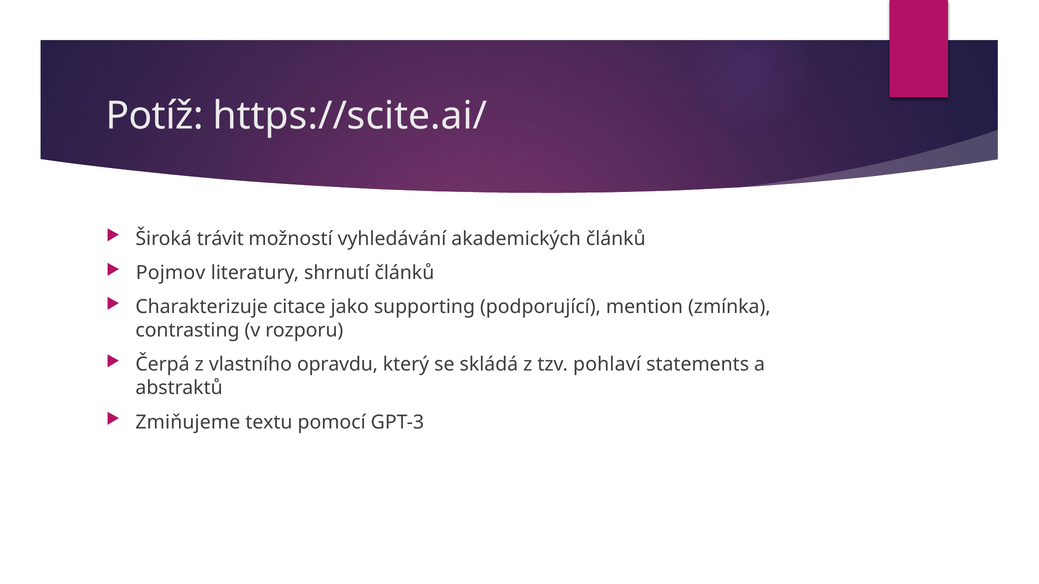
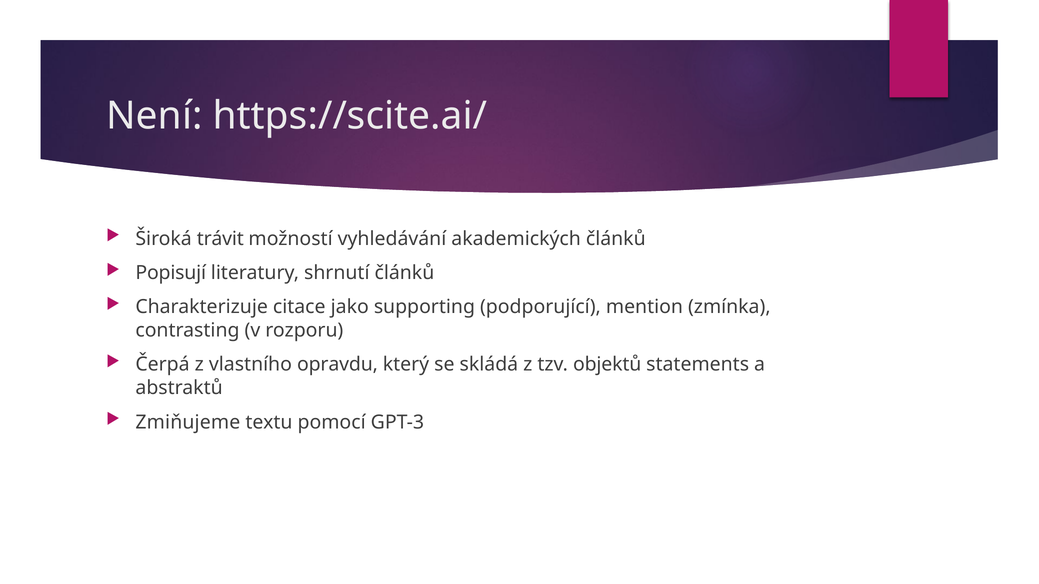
Potíž: Potíž -> Není
Pojmov: Pojmov -> Popisují
pohlaví: pohlaví -> objektů
